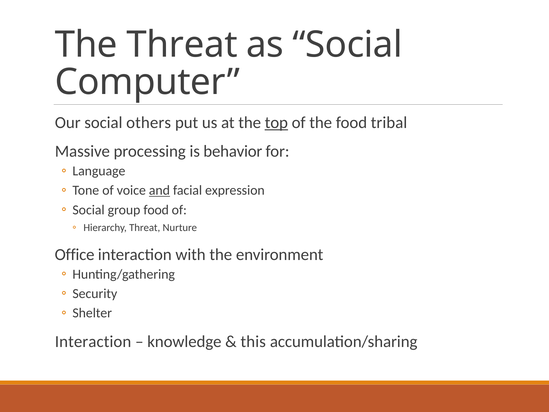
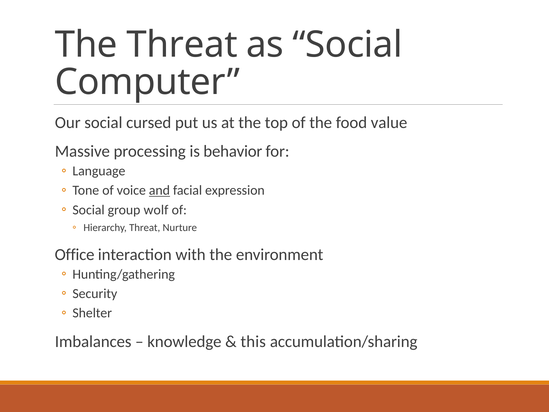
others: others -> cursed
top underline: present -> none
tribal: tribal -> value
group food: food -> wolf
Interaction at (93, 341): Interaction -> Imbalances
